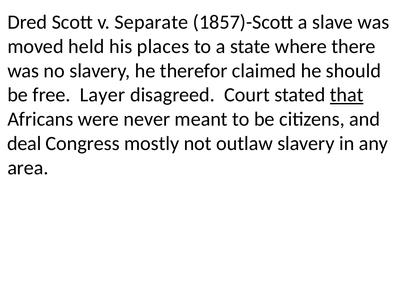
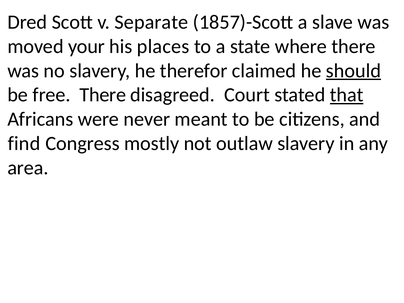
held: held -> your
should underline: none -> present
free Layer: Layer -> There
deal: deal -> find
